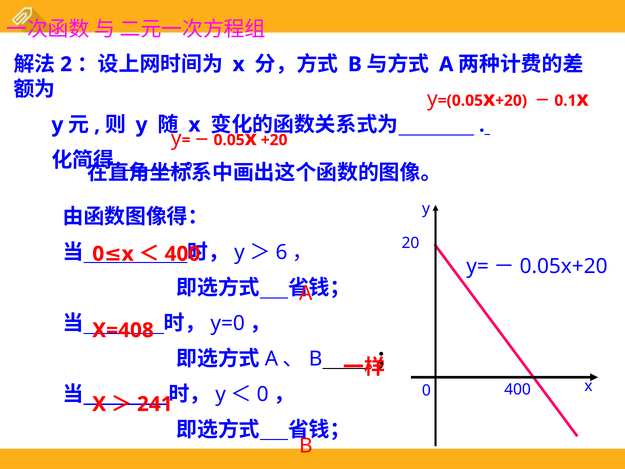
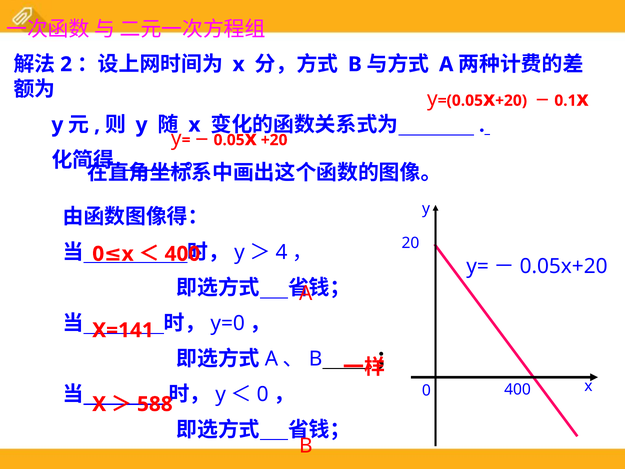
6: 6 -> 4
X=408: X=408 -> X=141
241: 241 -> 588
